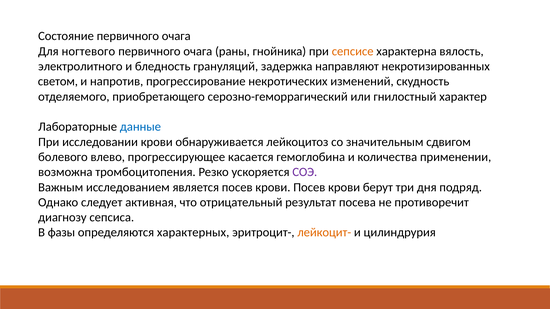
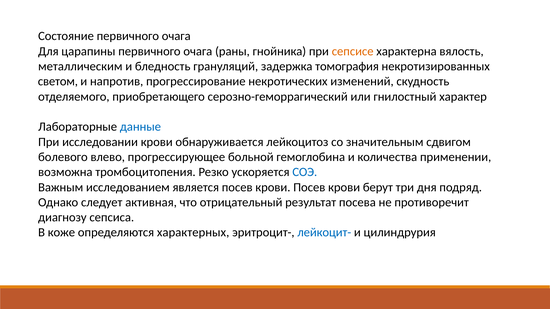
ногтевого: ногтевого -> царапины
электролитного: электролитного -> металлическим
направляют: направляют -> томография
касается: касается -> больной
СОЭ colour: purple -> blue
фазы: фазы -> коже
лейкоцит- colour: orange -> blue
